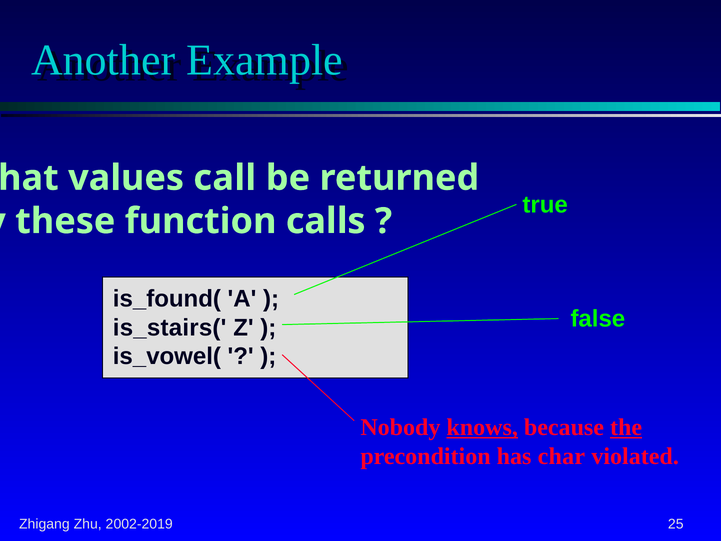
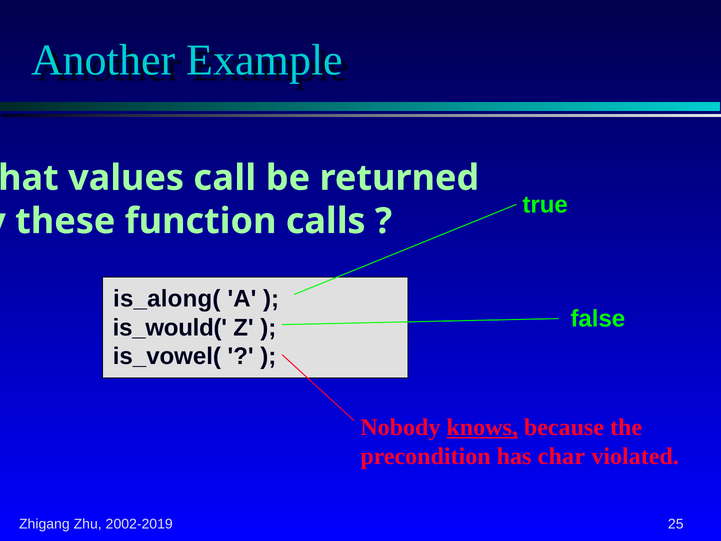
is_found(: is_found( -> is_along(
is_stairs(: is_stairs( -> is_would(
the underline: present -> none
